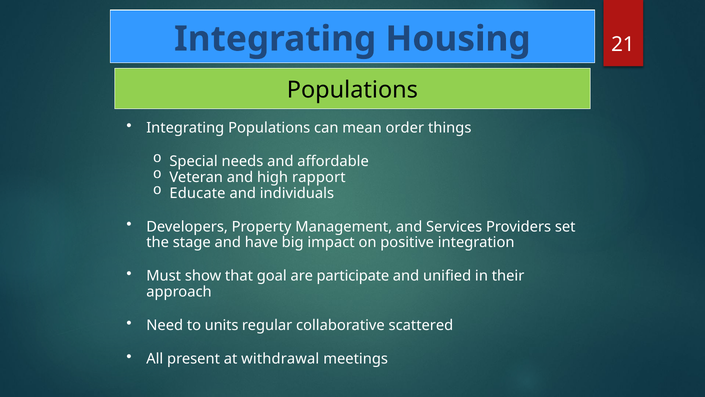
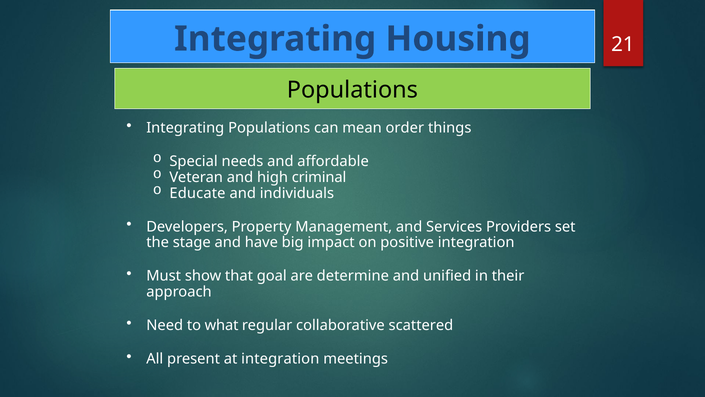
rapport: rapport -> criminal
participate: participate -> determine
units: units -> what
at withdrawal: withdrawal -> integration
